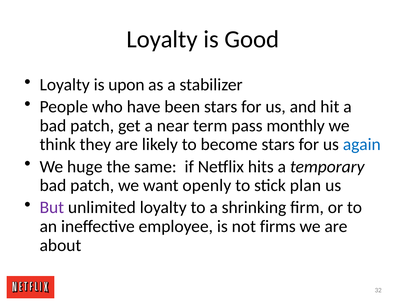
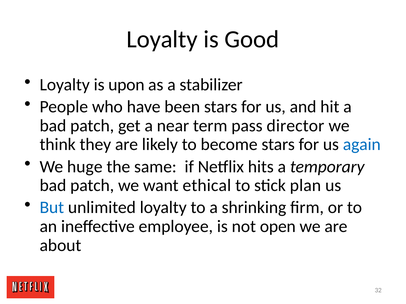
monthly: monthly -> director
openly: openly -> ethical
But colour: purple -> blue
firms: firms -> open
